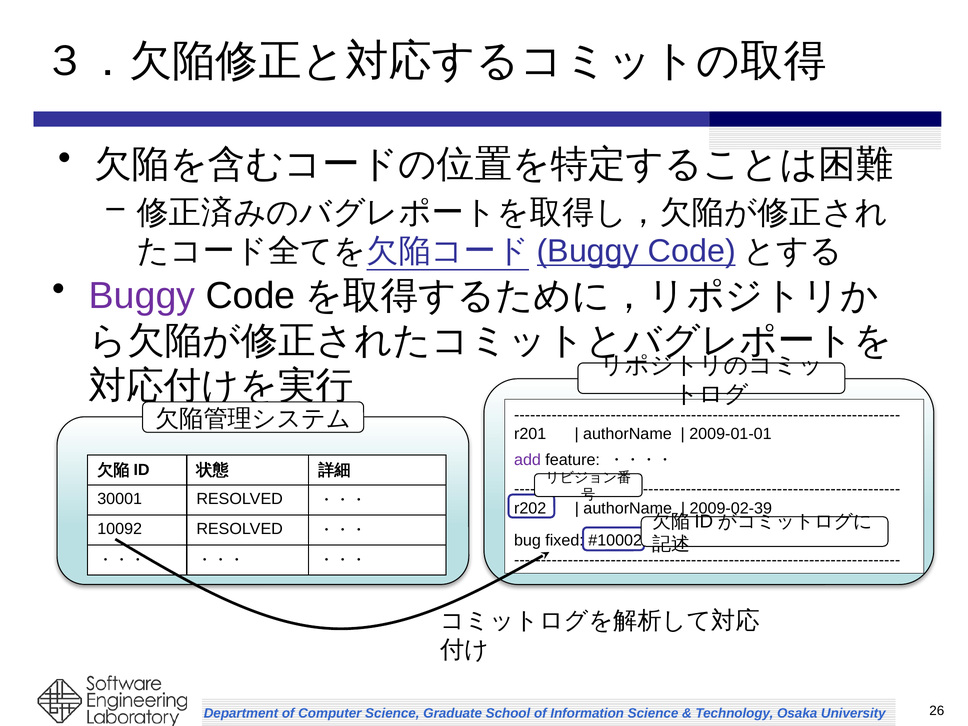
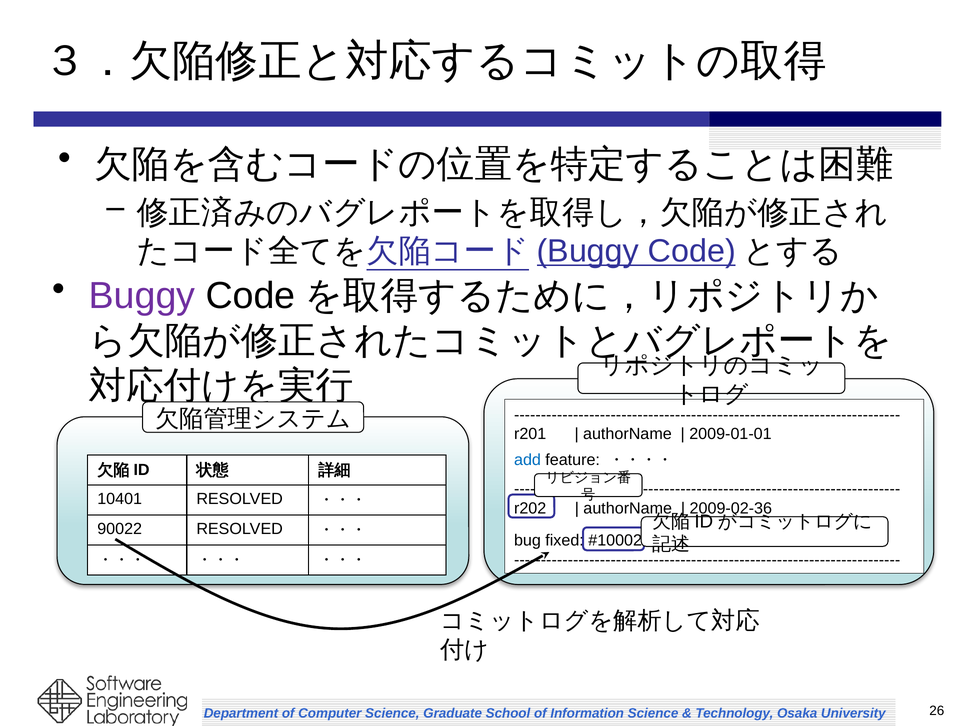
add colour: purple -> blue
30001: 30001 -> 10401
2009-02-39: 2009-02-39 -> 2009-02-36
10092: 10092 -> 90022
